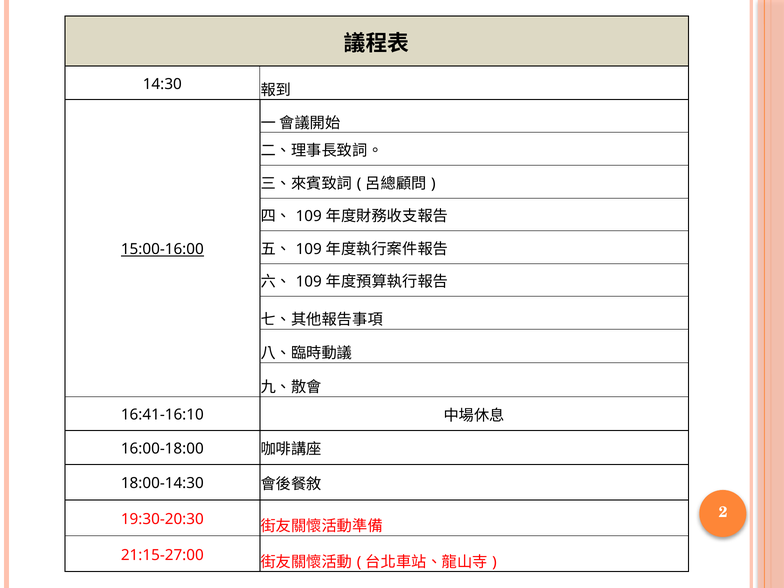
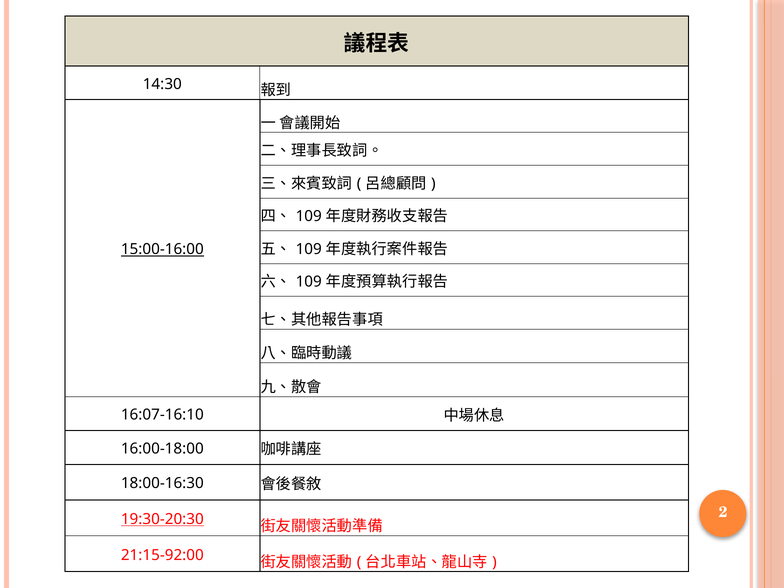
16:41-16:10: 16:41-16:10 -> 16:07-16:10
18:00-14:30: 18:00-14:30 -> 18:00-16:30
19:30-20:30 underline: none -> present
21:15-27:00: 21:15-27:00 -> 21:15-92:00
